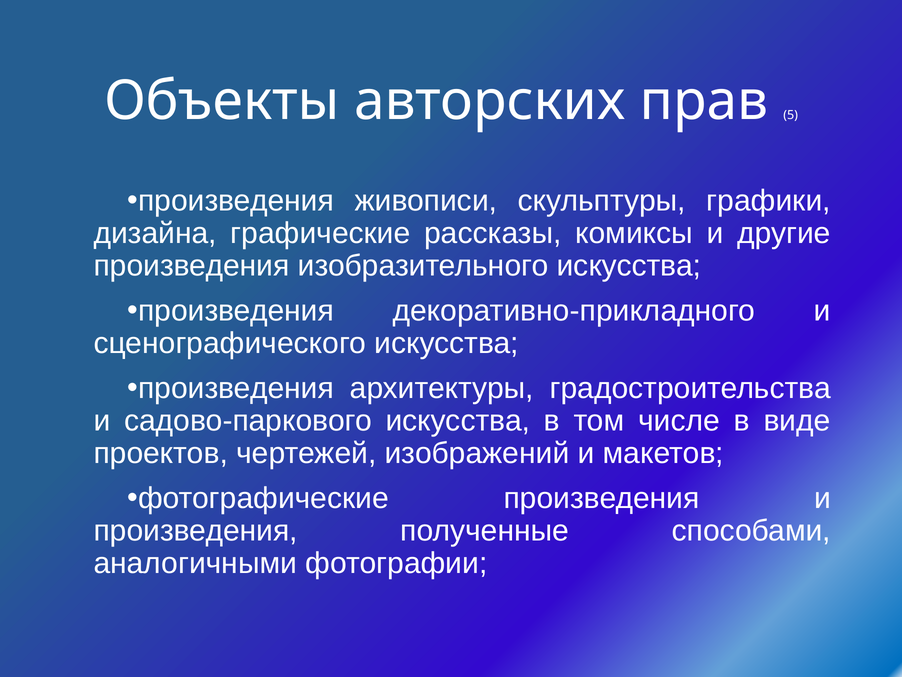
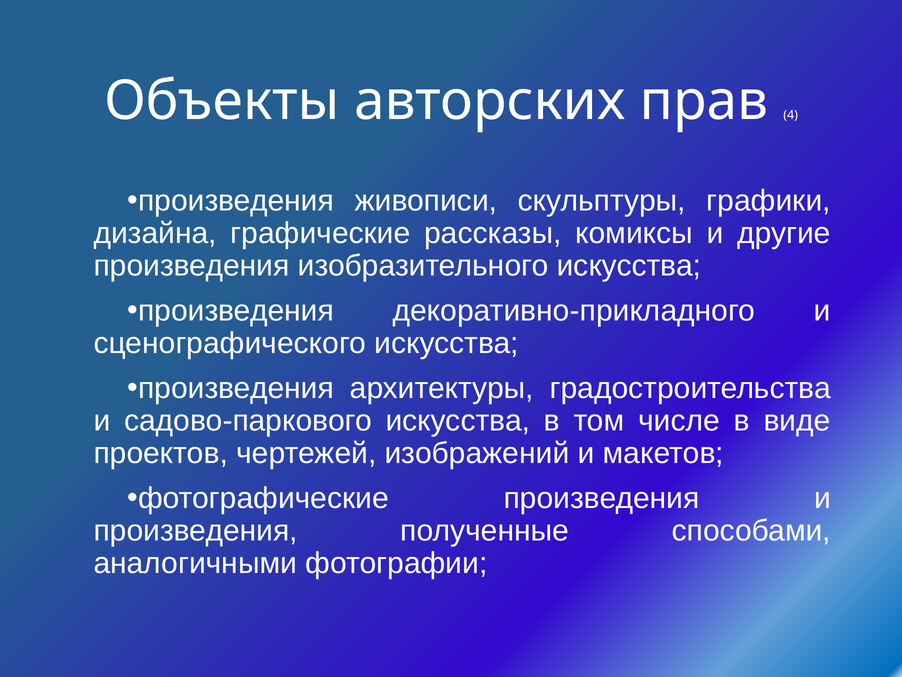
5: 5 -> 4
